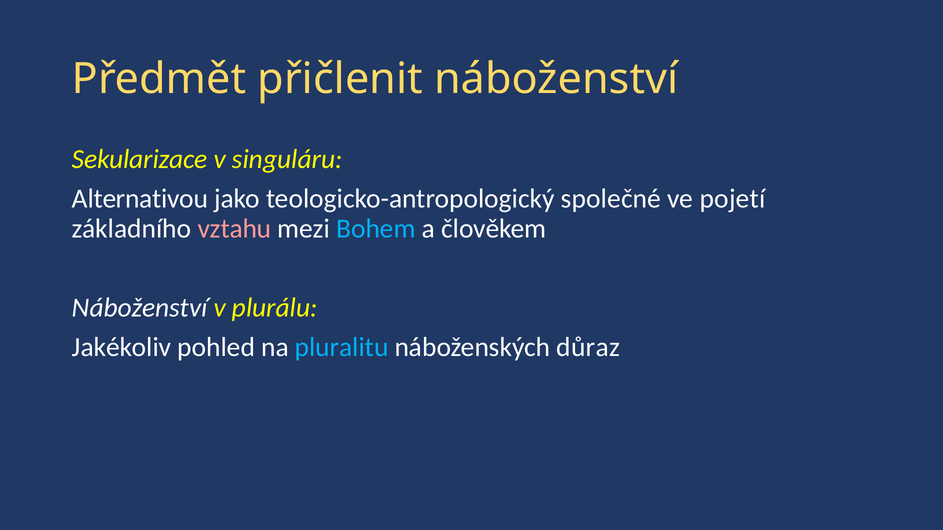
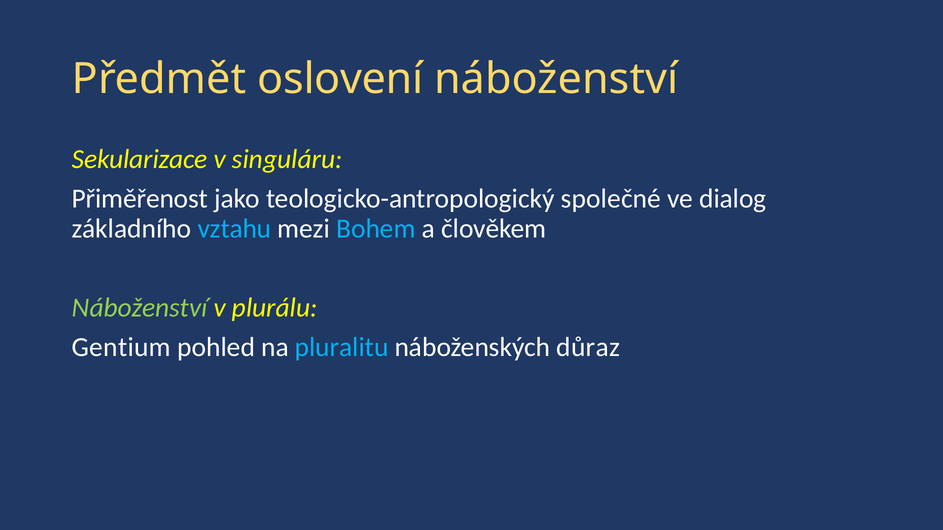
přičlenit: přičlenit -> oslovení
Alternativou: Alternativou -> Přiměřenost
pojetí: pojetí -> dialog
vztahu colour: pink -> light blue
Náboženství at (140, 308) colour: white -> light green
Jakékoliv: Jakékoliv -> Gentium
